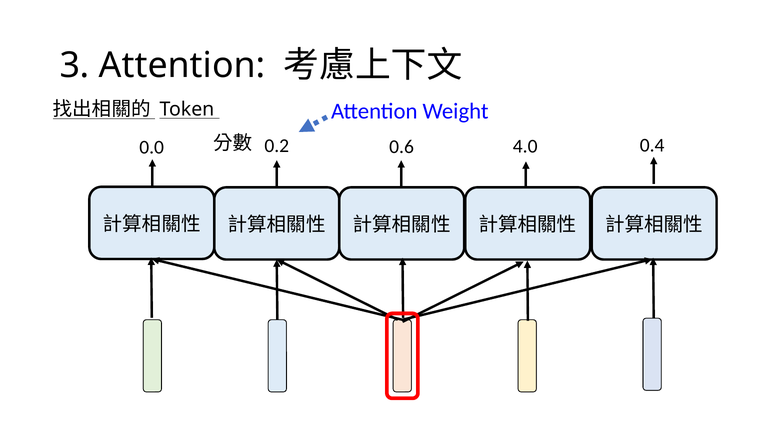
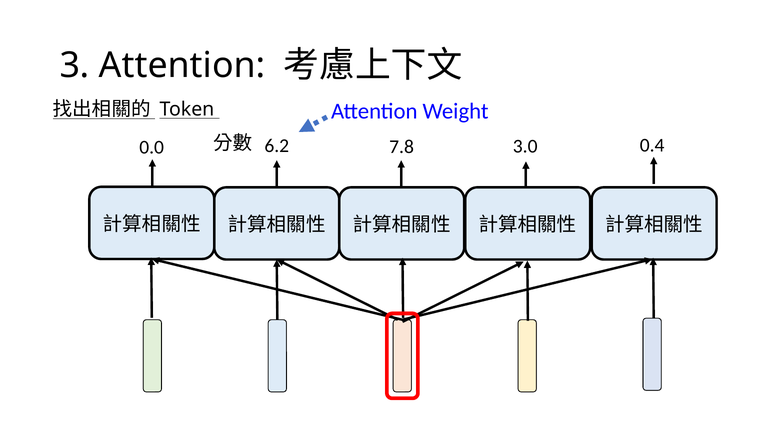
0.2: 0.2 -> 6.2
4.0: 4.0 -> 3.0
0.6: 0.6 -> 7.8
